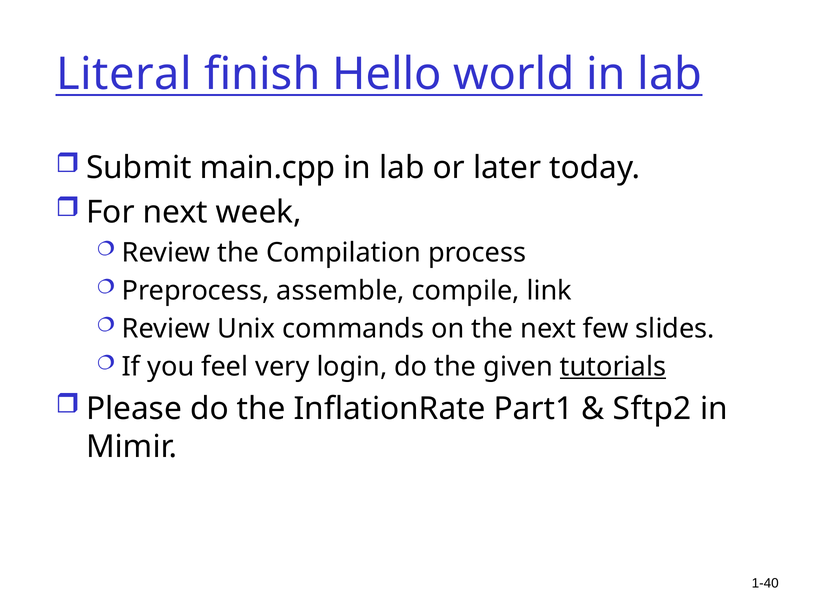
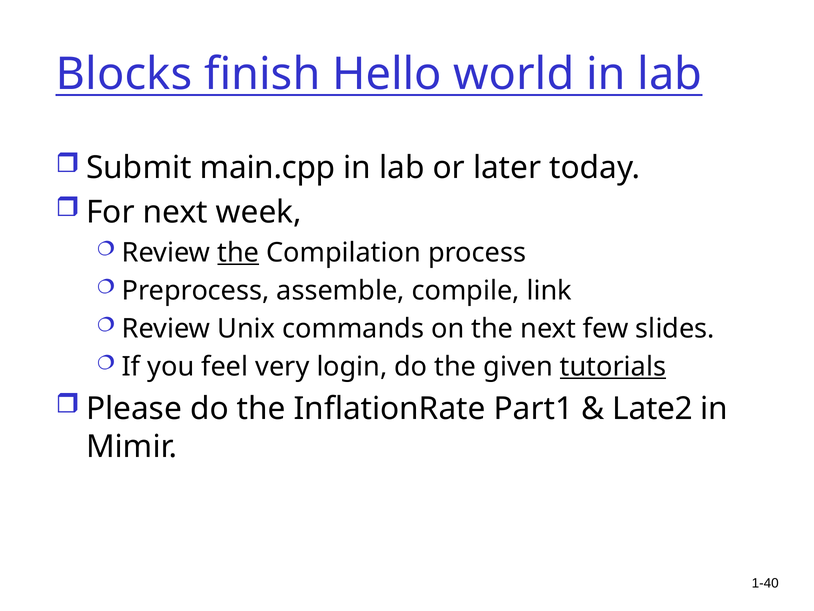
Literal: Literal -> Blocks
the at (238, 252) underline: none -> present
Sftp2: Sftp2 -> Late2
